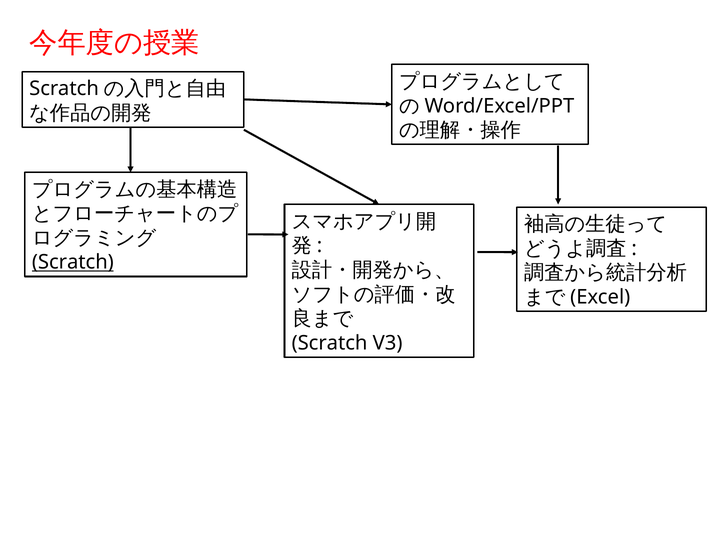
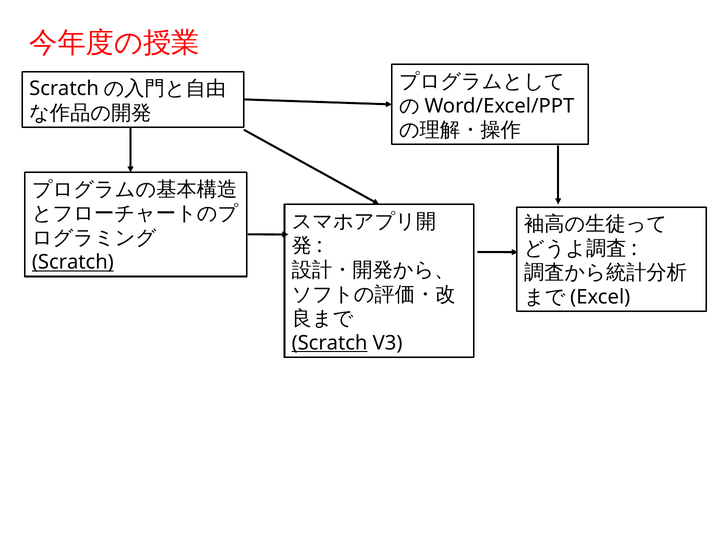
Scratch at (330, 343) underline: none -> present
